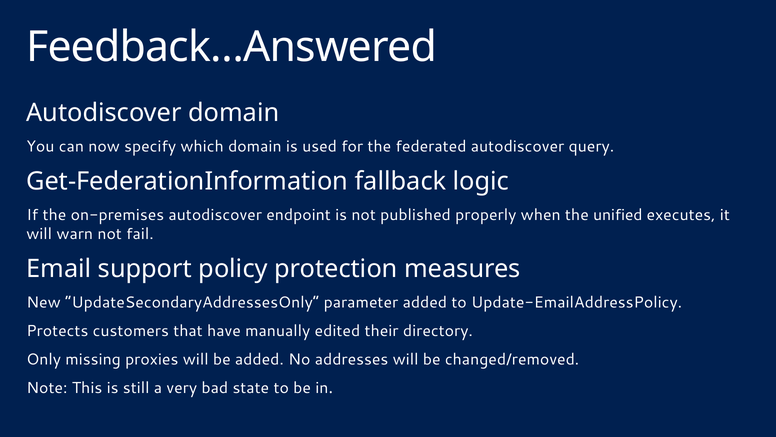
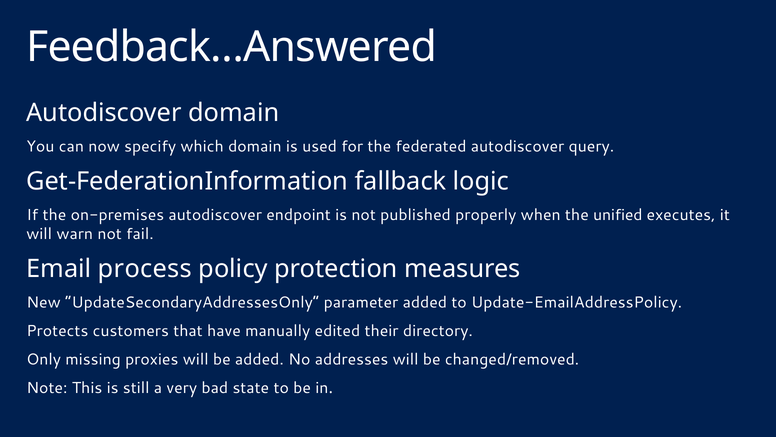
support: support -> process
